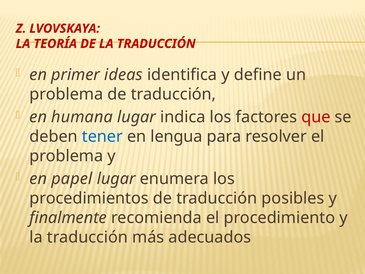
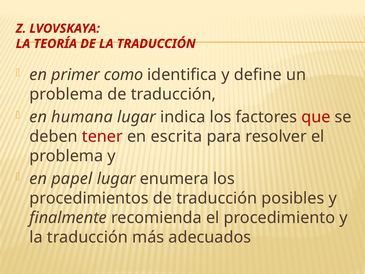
ideas: ideas -> como
tener colour: blue -> red
lengua: lengua -> escrita
